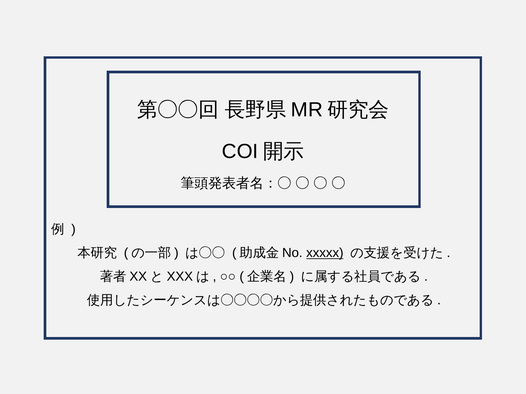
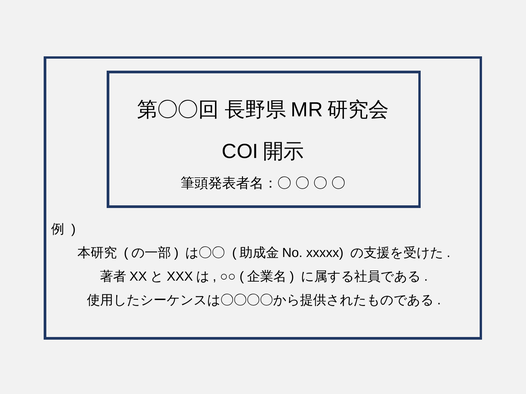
xxxxx underline: present -> none
